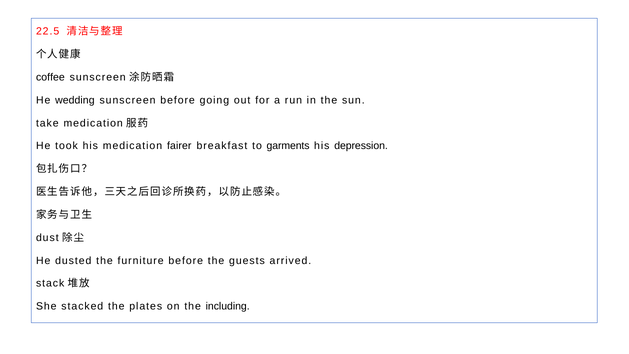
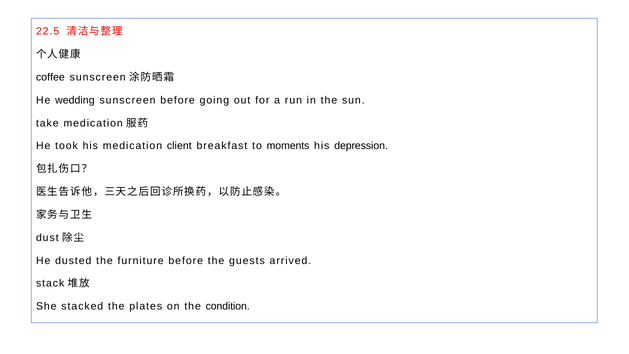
fairer: fairer -> client
garments: garments -> moments
including: including -> condition
